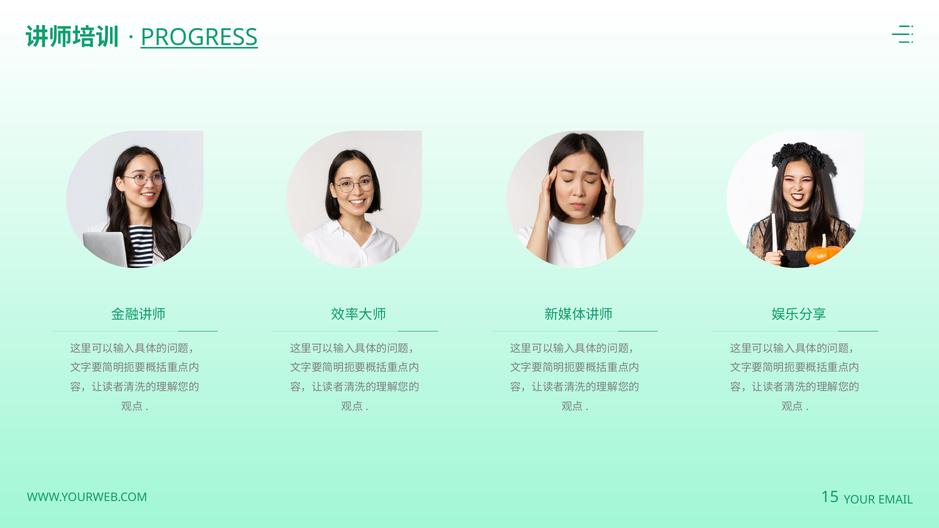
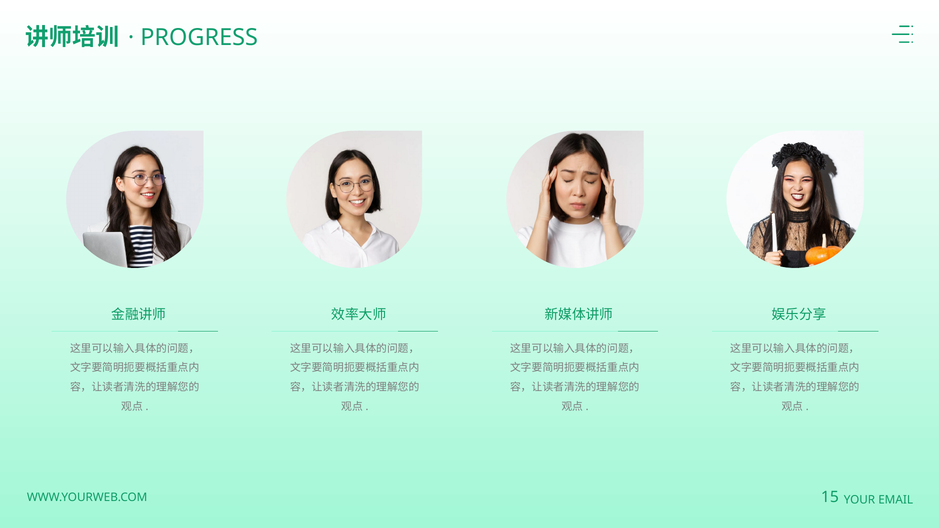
PROGRESS underline: present -> none
